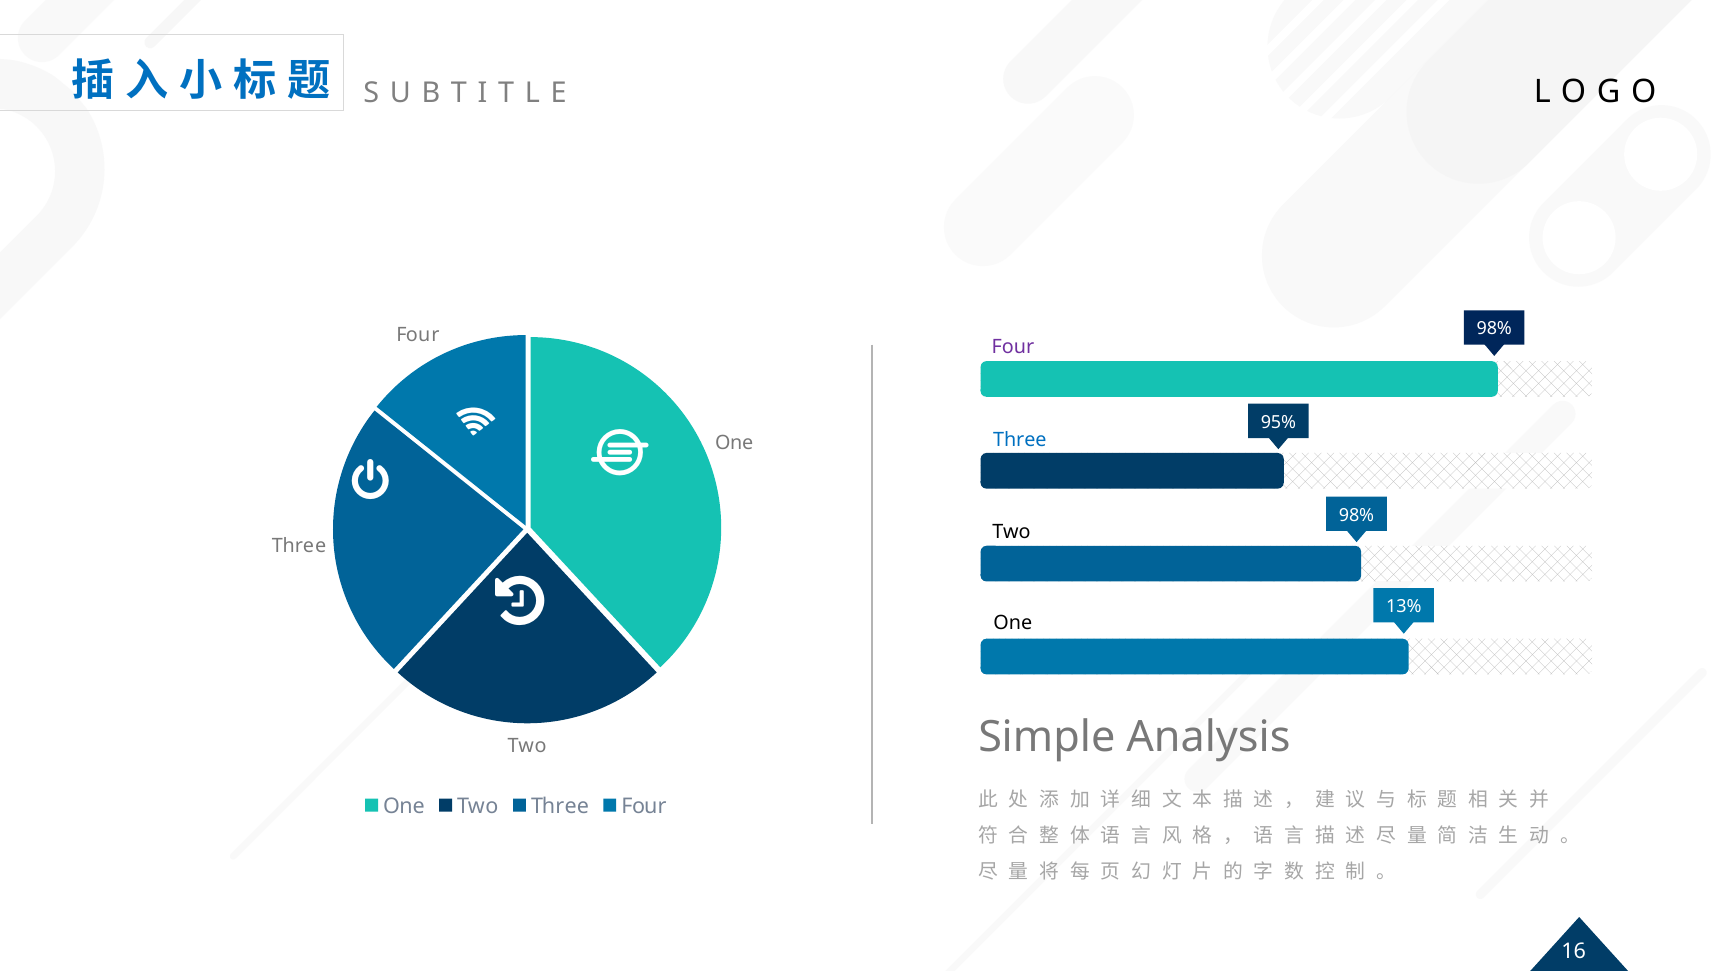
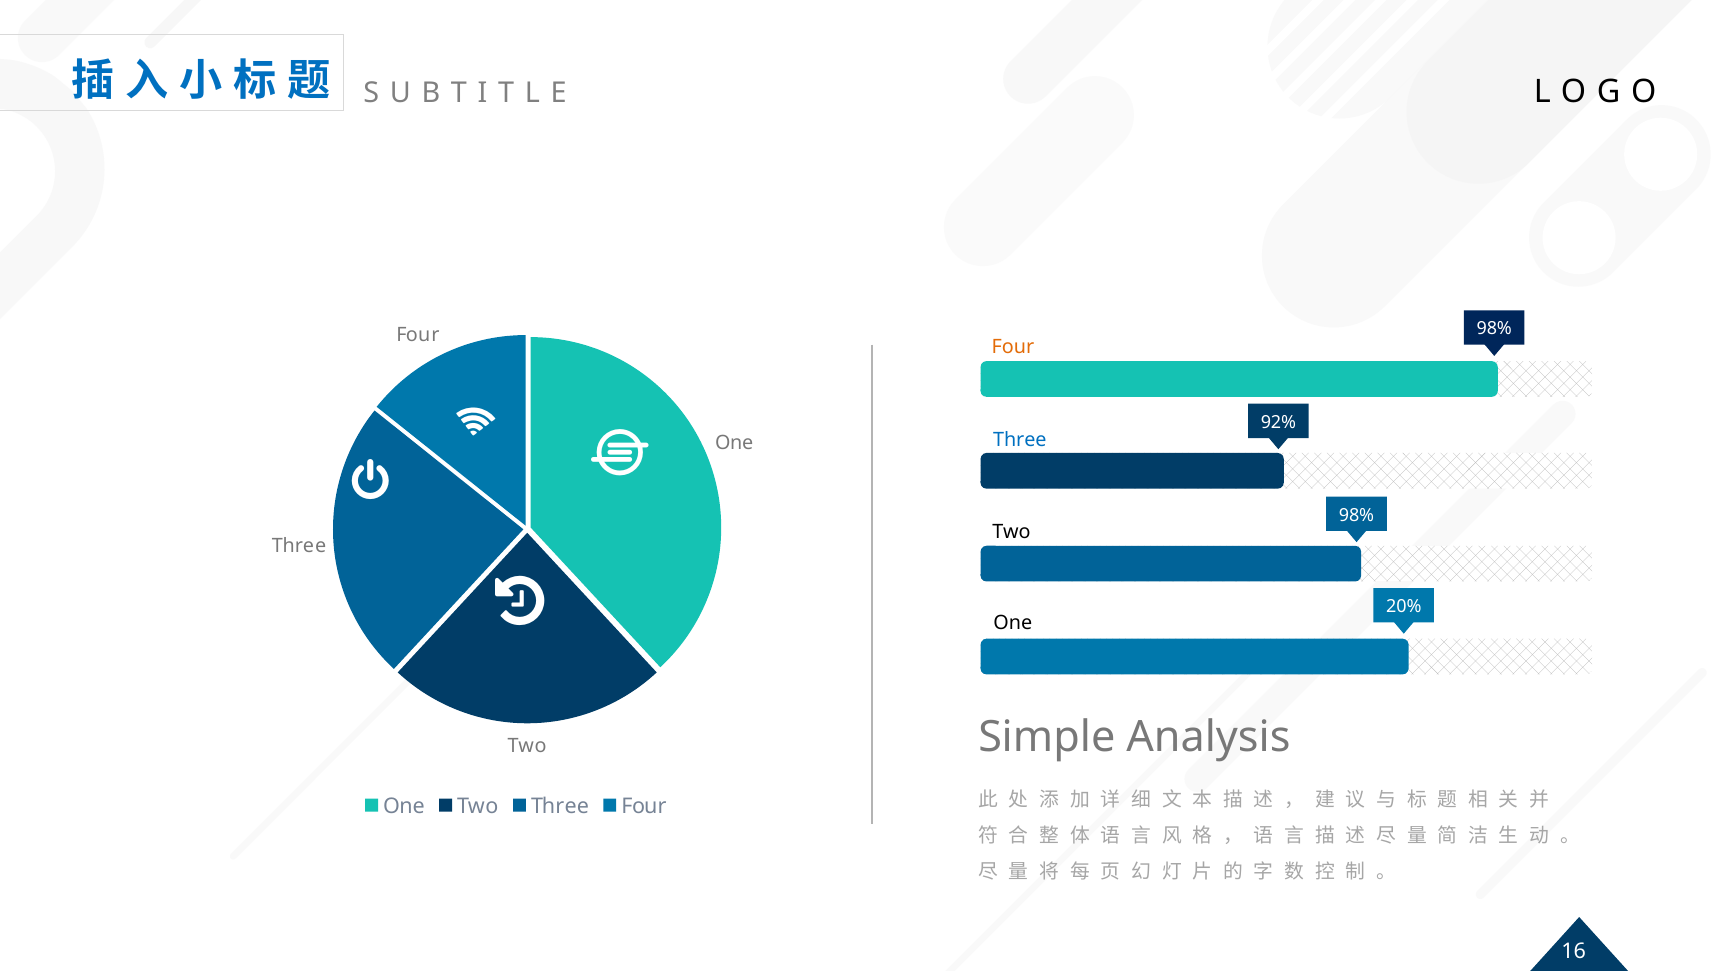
Four at (1013, 347) colour: purple -> orange
95%: 95% -> 92%
13%: 13% -> 20%
